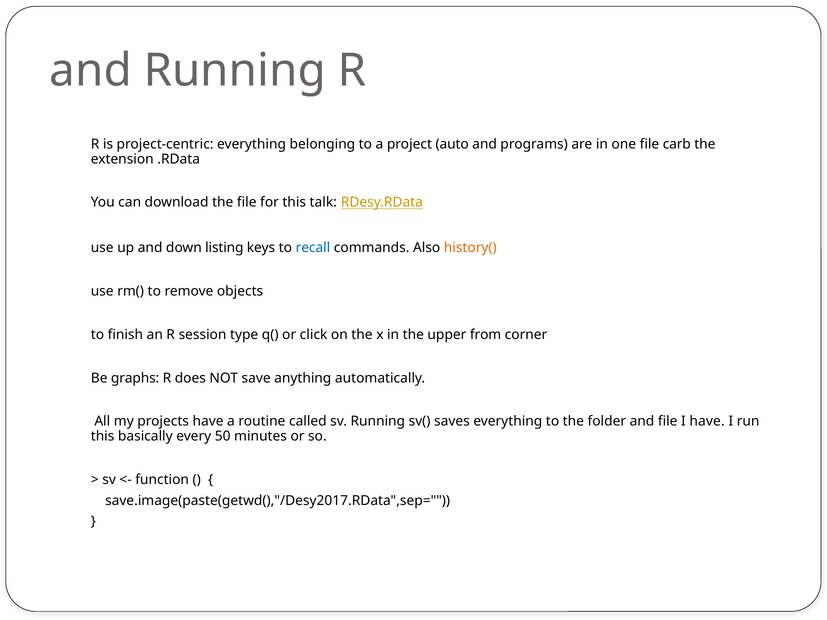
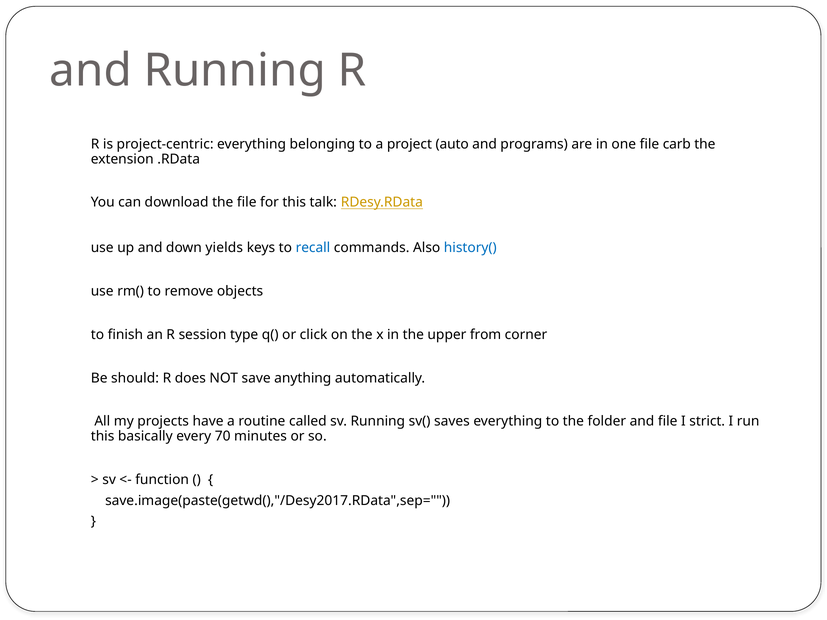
listing: listing -> yields
history( colour: orange -> blue
graphs: graphs -> should
I have: have -> strict
50: 50 -> 70
